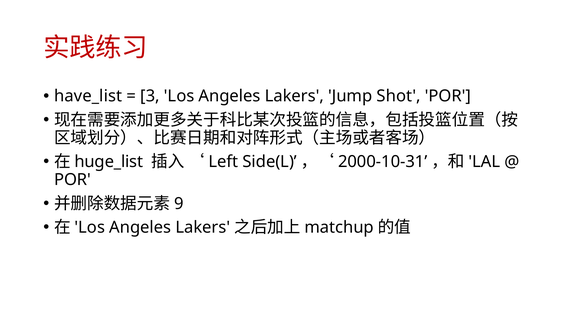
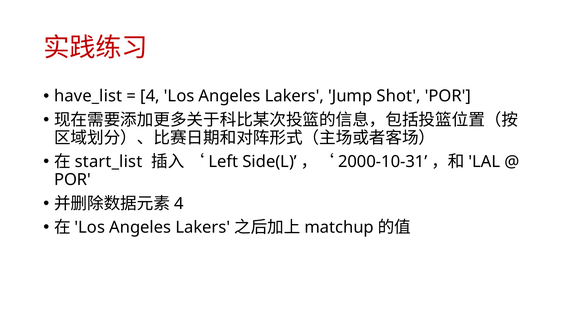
3 at (150, 96): 3 -> 4
huge_list: huge_list -> start_list
9 at (179, 204): 9 -> 4
